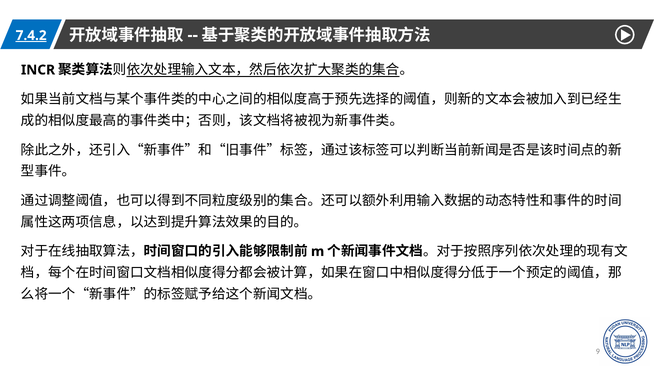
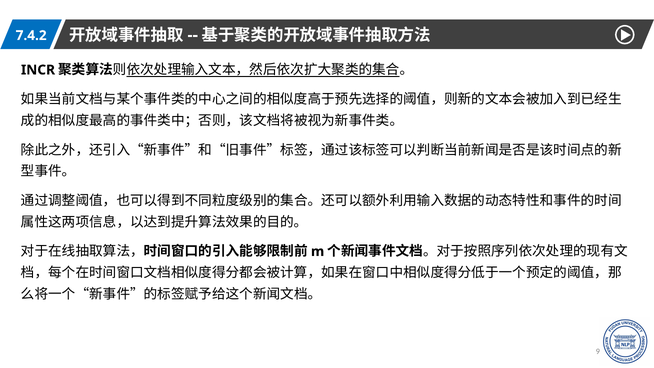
7.4.2 underline: present -> none
